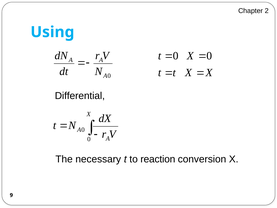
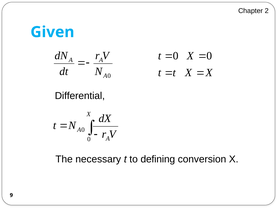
Using: Using -> Given
reaction: reaction -> defining
